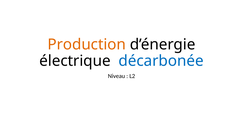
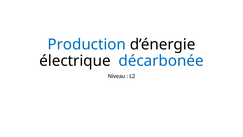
Production colour: orange -> blue
